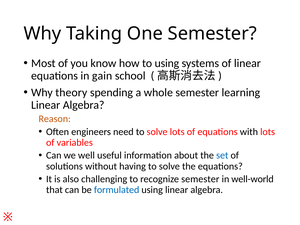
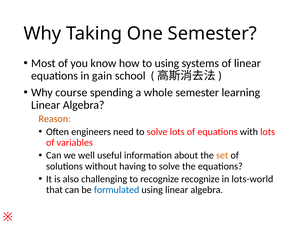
theory: theory -> course
set colour: blue -> orange
recognize semester: semester -> recognize
well-world: well-world -> lots-world
